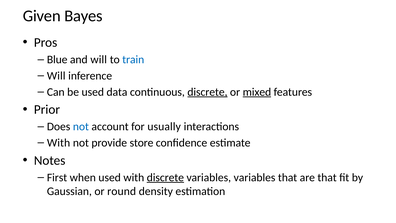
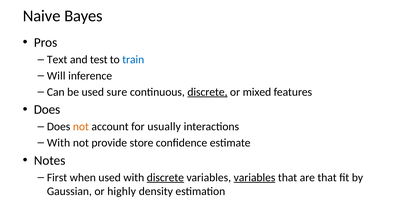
Given: Given -> Naive
Blue: Blue -> Text
and will: will -> test
data: data -> sure
mixed underline: present -> none
Prior at (47, 109): Prior -> Does
not at (81, 126) colour: blue -> orange
variables at (255, 177) underline: none -> present
round: round -> highly
